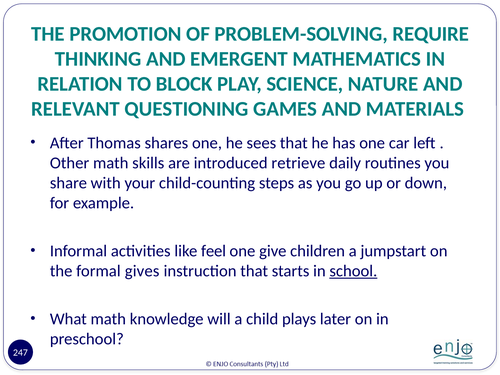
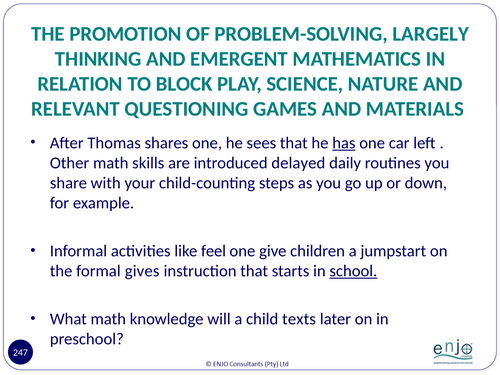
REQUIRE: REQUIRE -> LARGELY
has underline: none -> present
retrieve: retrieve -> delayed
plays: plays -> texts
